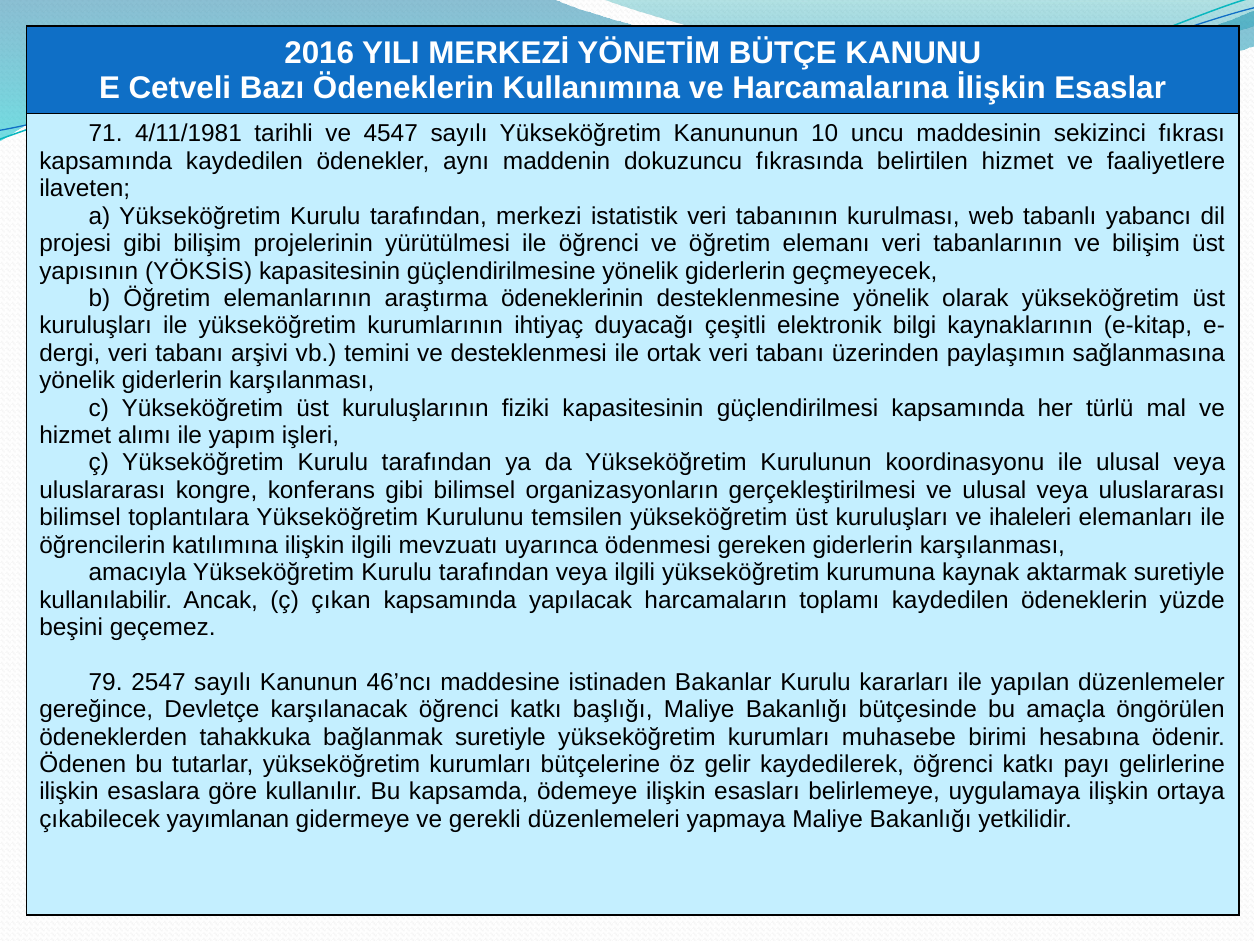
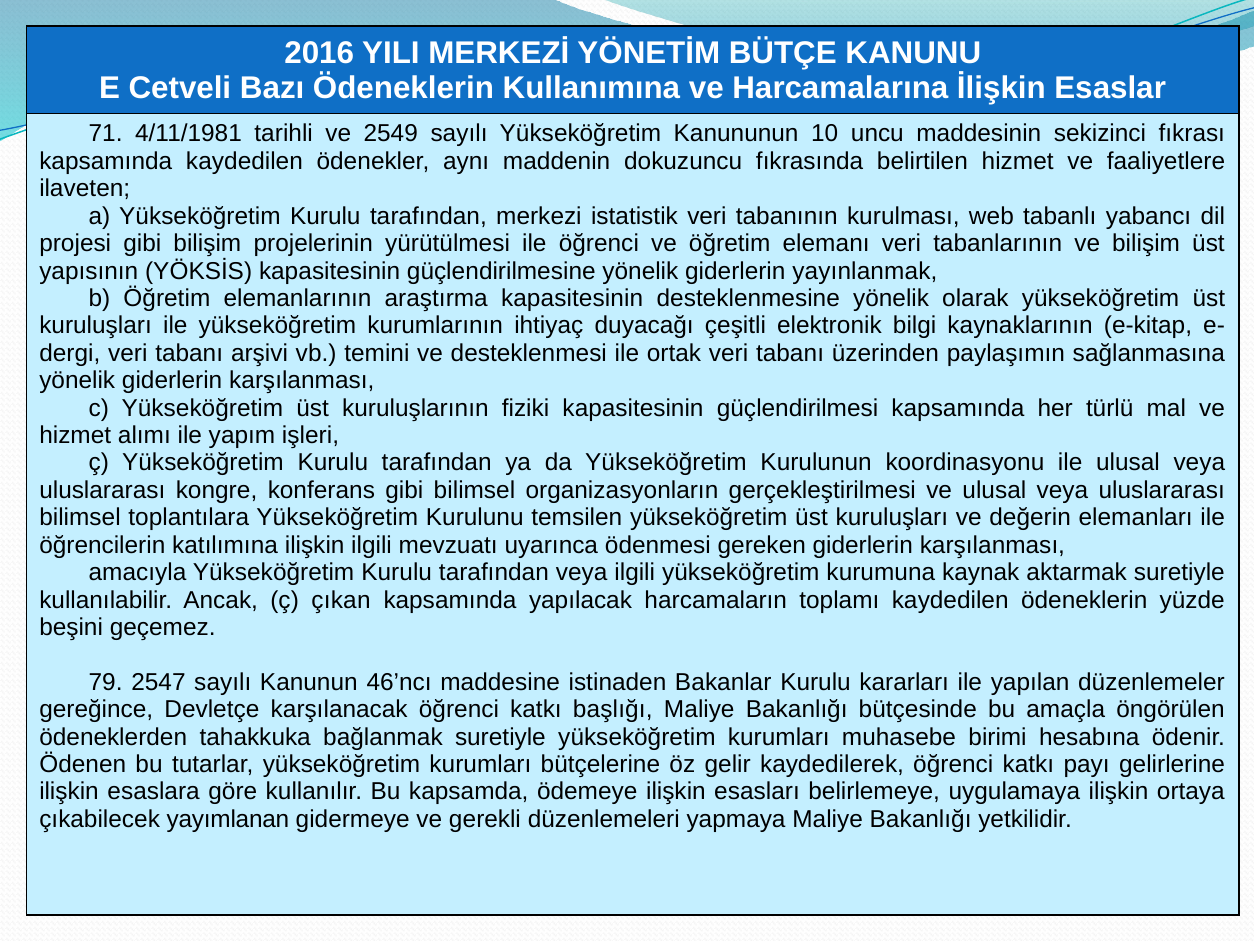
4547: 4547 -> 2549
geçmeyecek: geçmeyecek -> yayınlanmak
araştırma ödeneklerinin: ödeneklerinin -> kapasitesinin
ihaleleri: ihaleleri -> değerin
